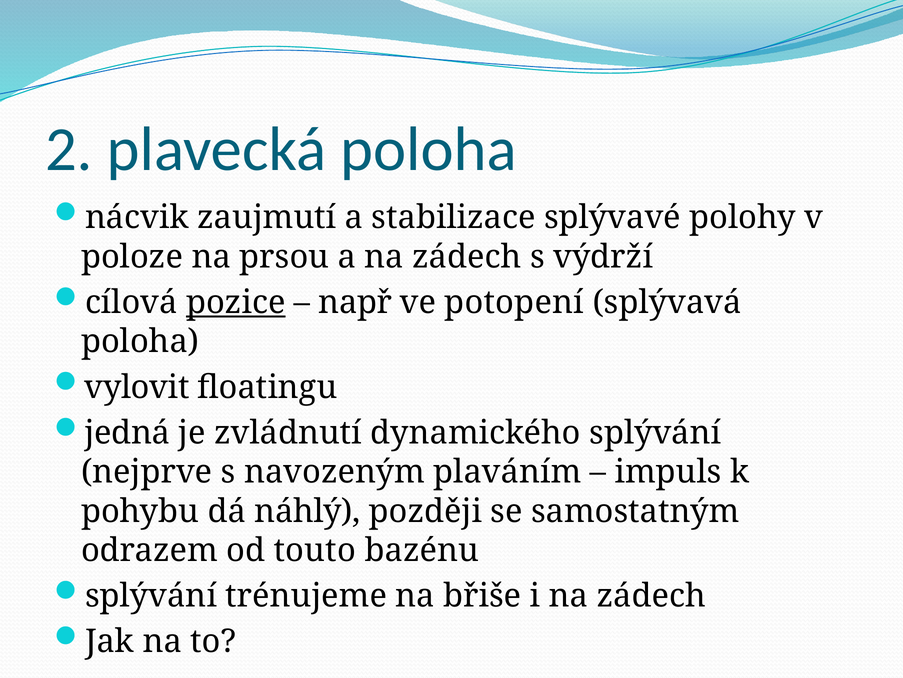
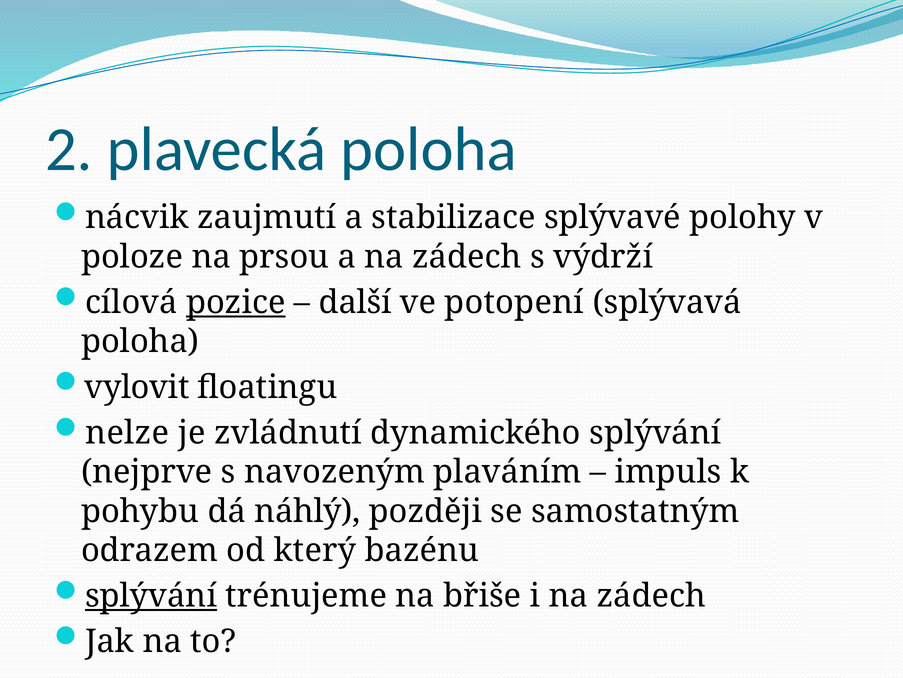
např: např -> další
jedná: jedná -> nelze
touto: touto -> který
splývání at (151, 595) underline: none -> present
